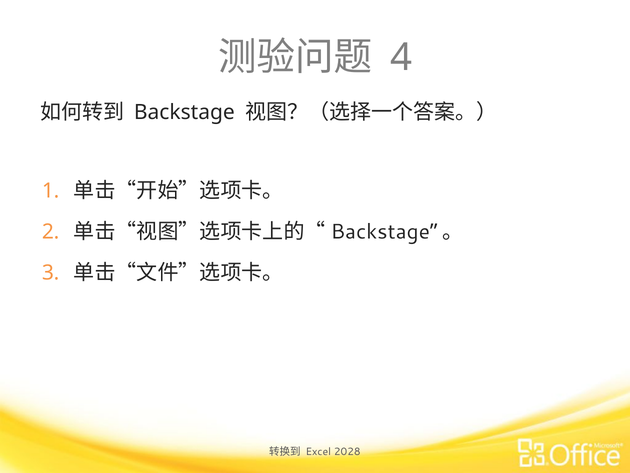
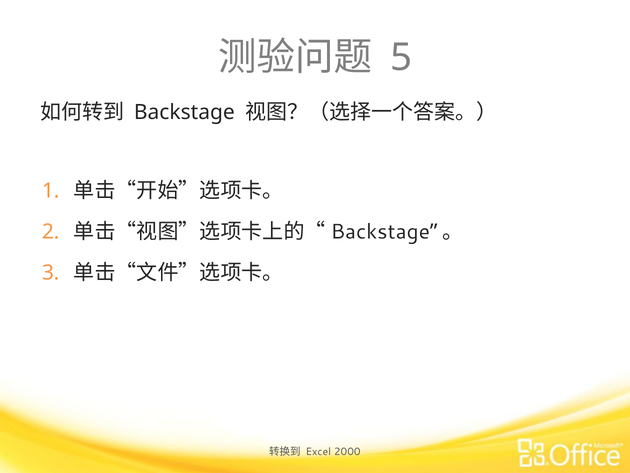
4: 4 -> 5
2028: 2028 -> 2000
